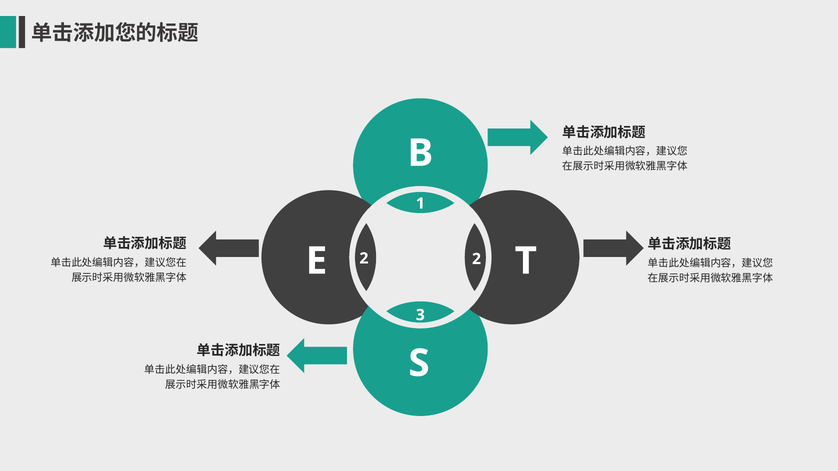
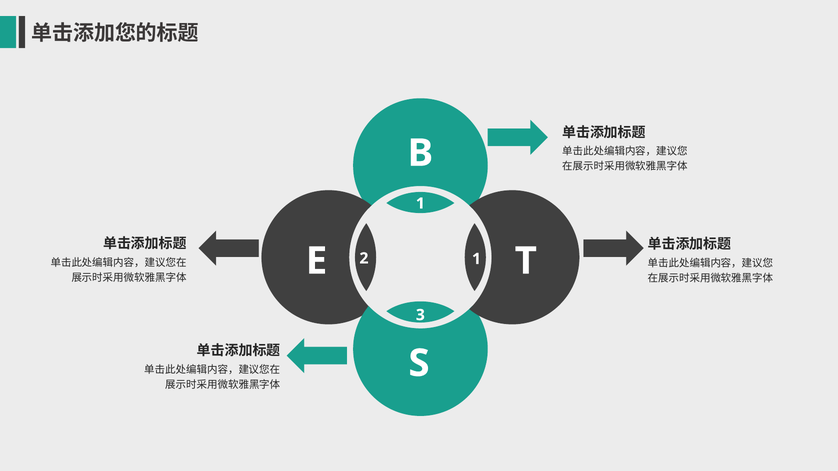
2 2: 2 -> 1
